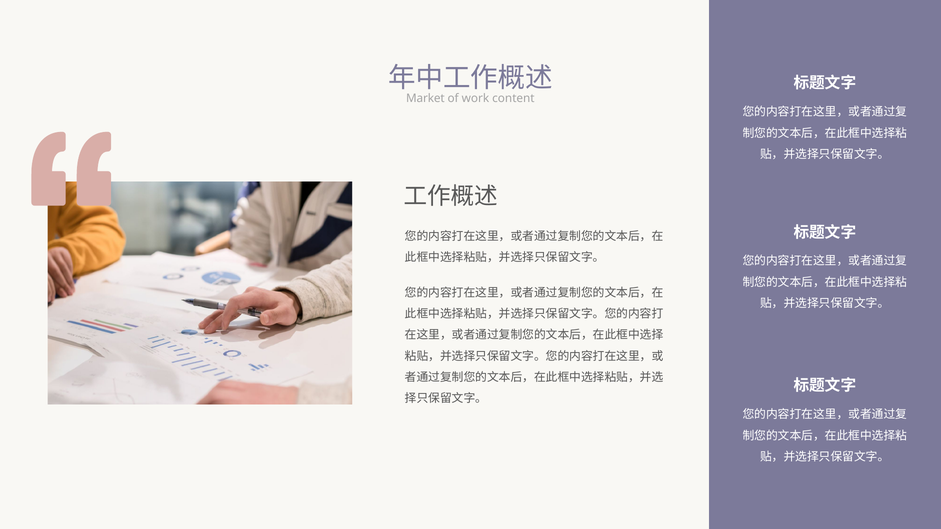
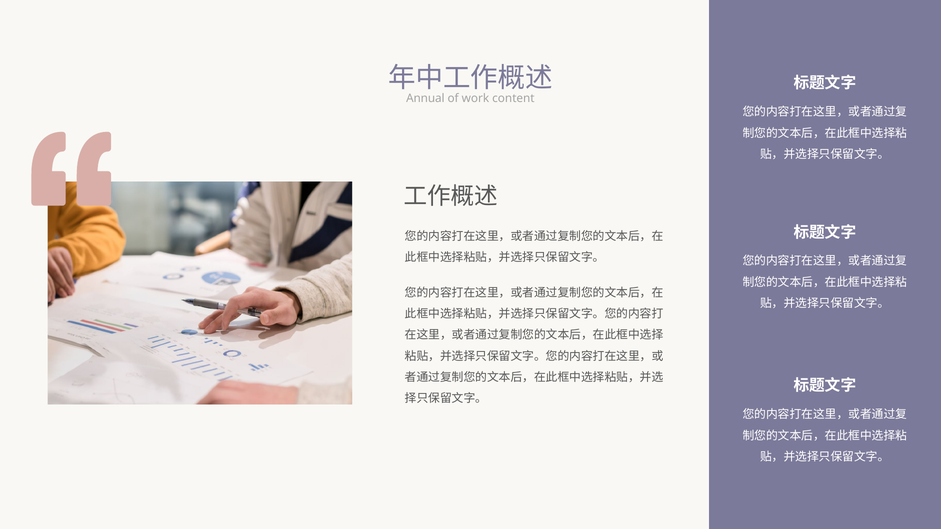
Market: Market -> Annual
